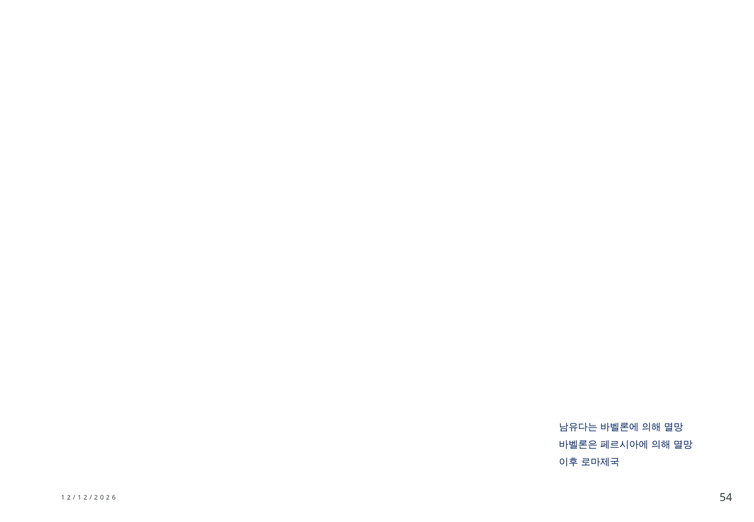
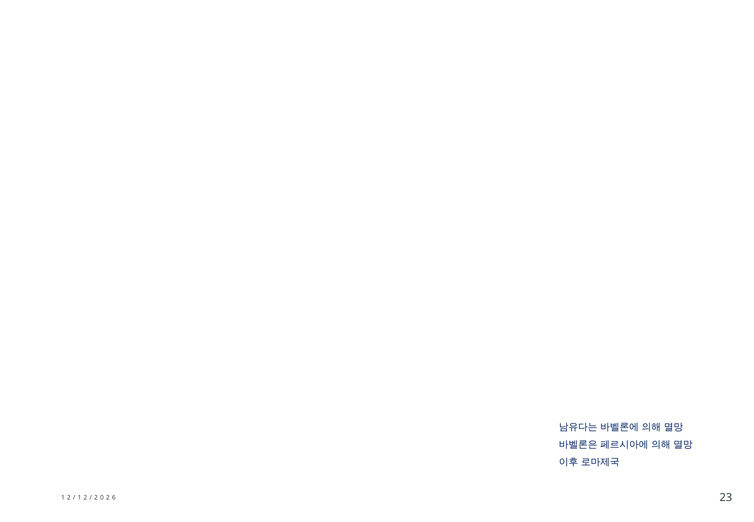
54: 54 -> 23
